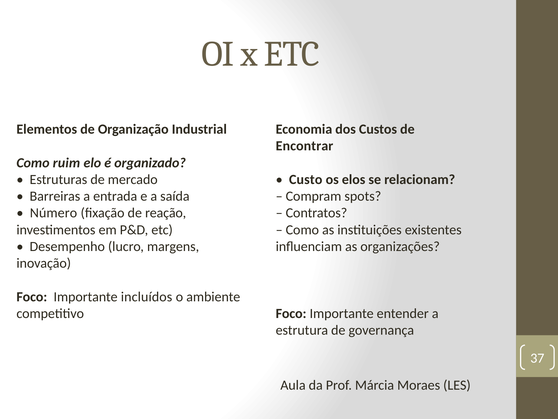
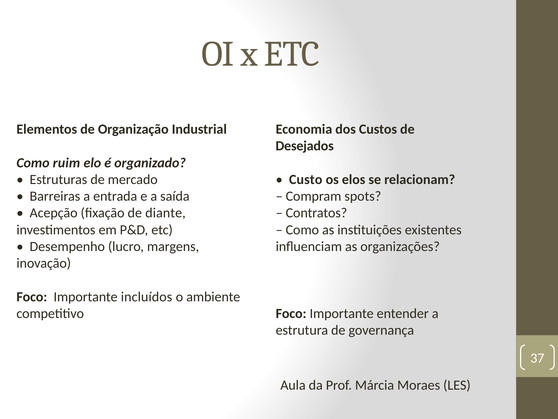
Encontrar: Encontrar -> Desejados
Número: Número -> Acepção
reação: reação -> diante
